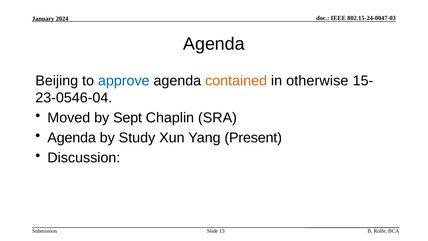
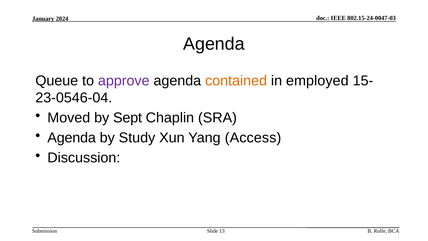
Beijing: Beijing -> Queue
approve colour: blue -> purple
otherwise: otherwise -> employed
Present: Present -> Access
